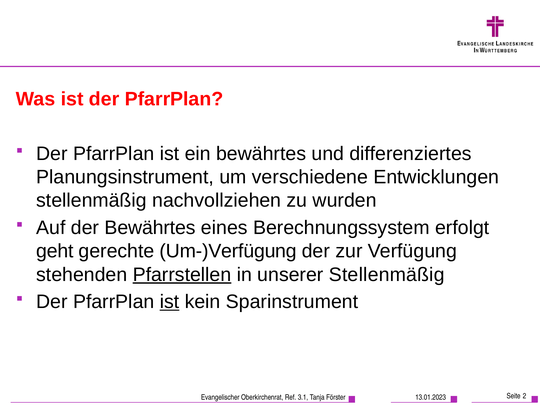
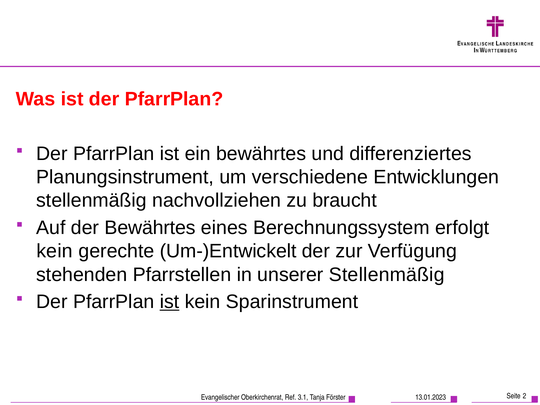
wurden: wurden -> braucht
geht at (55, 251): geht -> kein
Um-)Verfügung: Um-)Verfügung -> Um-)Entwickelt
Pfarrstellen underline: present -> none
